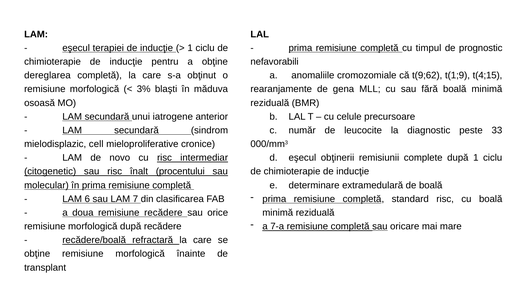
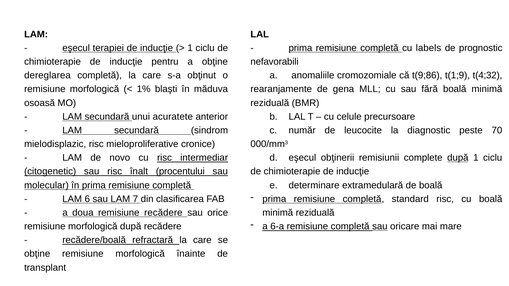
timpul: timpul -> labels
t(9;62: t(9;62 -> t(9;86
t(4;15: t(4;15 -> t(4;32
3%: 3% -> 1%
iatrogene: iatrogene -> acuratete
33: 33 -> 70
mielodisplazic cell: cell -> risc
după at (458, 158) underline: none -> present
7-a: 7-a -> 6-a
